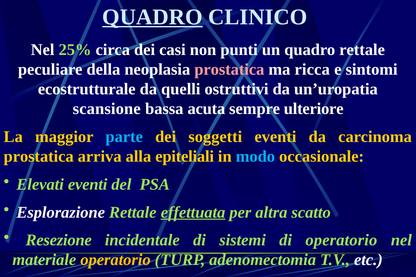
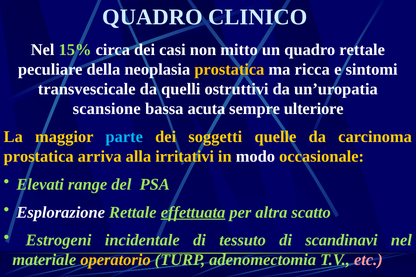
QUADRO at (152, 17) underline: present -> none
25%: 25% -> 15%
punti: punti -> mitto
prostatica at (229, 70) colour: pink -> yellow
ecostrutturale: ecostrutturale -> transvescicale
soggetti eventi: eventi -> quelle
epiteliali: epiteliali -> irritativi
modo colour: light blue -> white
Elevati eventi: eventi -> range
Resezione: Resezione -> Estrogeni
sistemi: sistemi -> tessuto
di operatorio: operatorio -> scandinavi
etc colour: white -> pink
